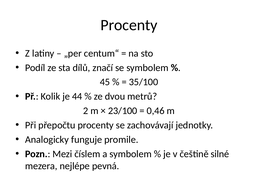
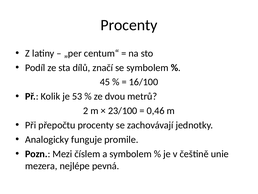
35/100: 35/100 -> 16/100
44: 44 -> 53
silné: silné -> unie
